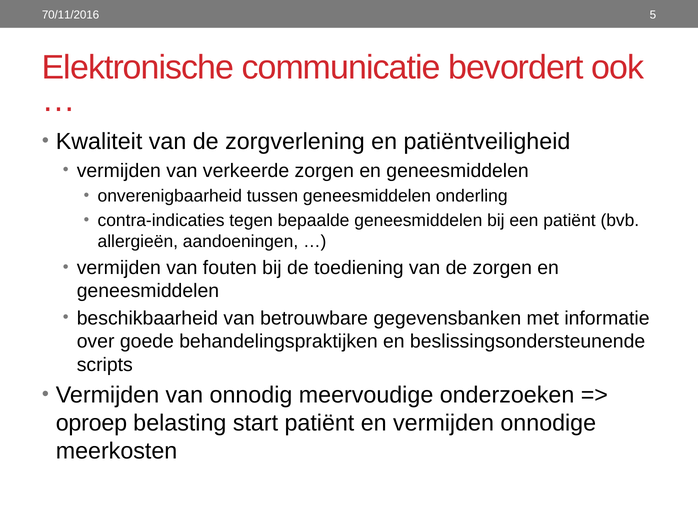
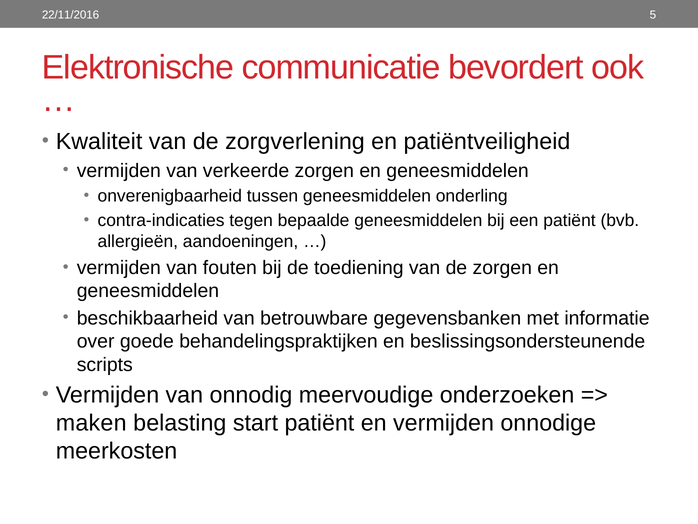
70/11/2016: 70/11/2016 -> 22/11/2016
oproep: oproep -> maken
